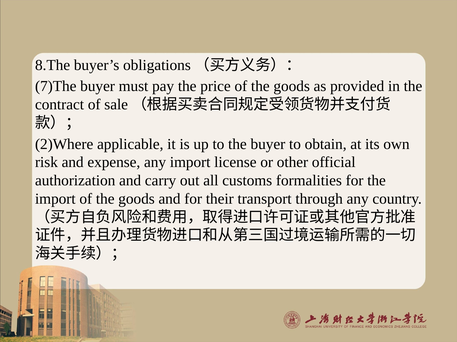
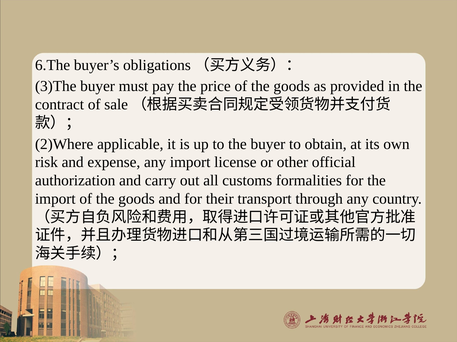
8.The: 8.The -> 6.The
7)The: 7)The -> 3)The
